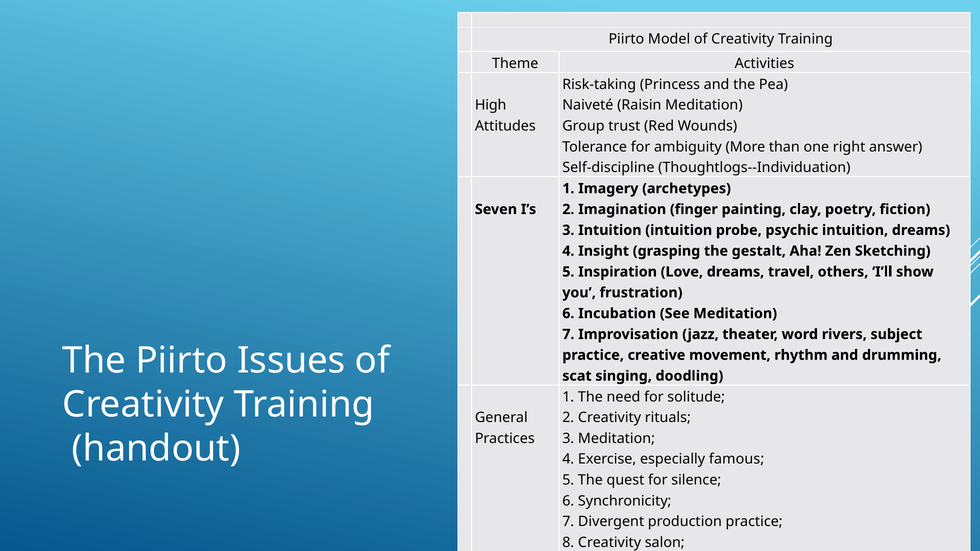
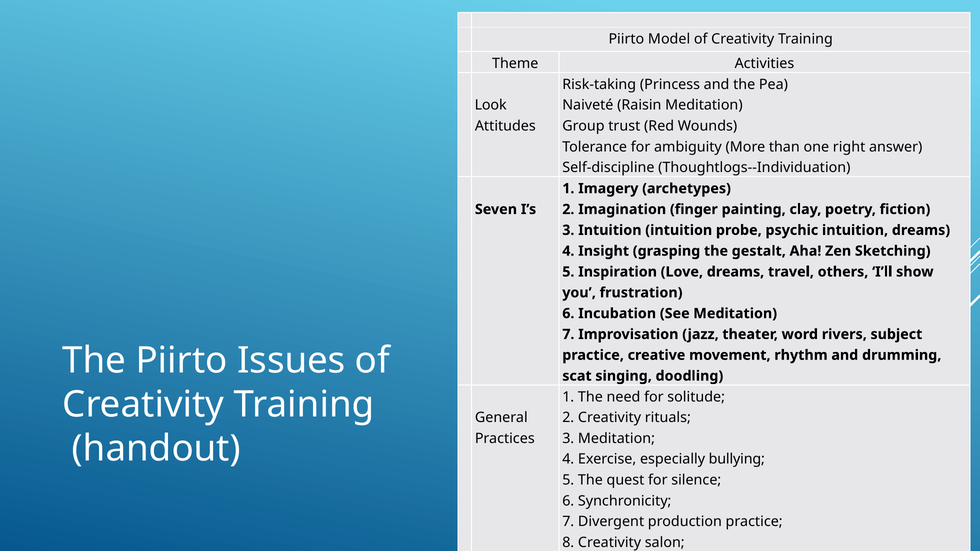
High: High -> Look
famous: famous -> bullying
